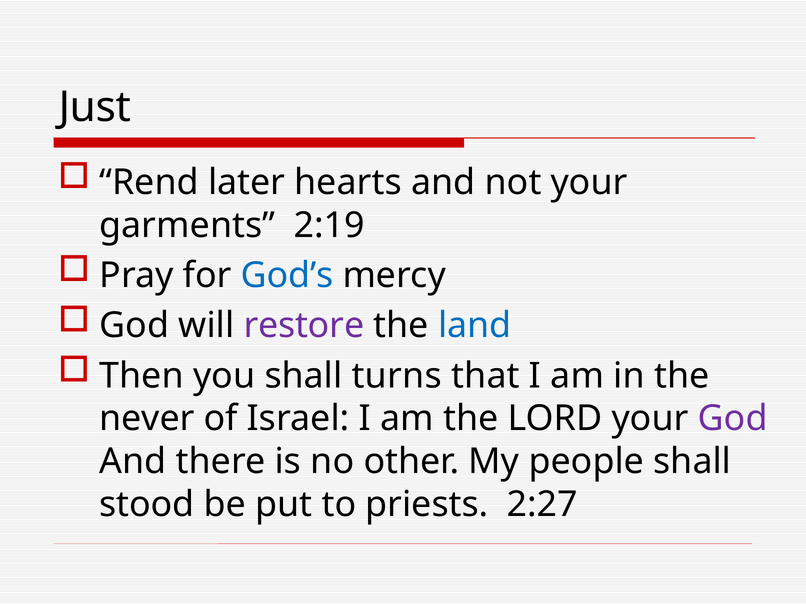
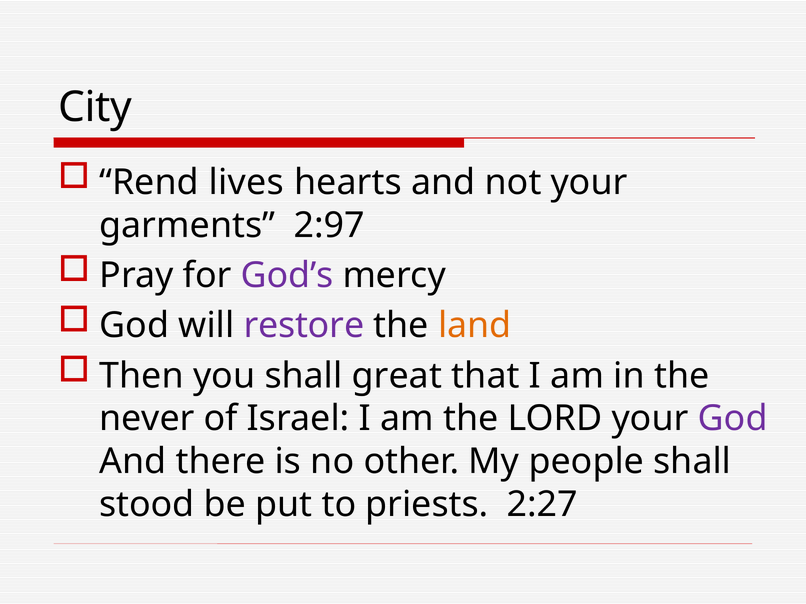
Just: Just -> City
later: later -> lives
2:19: 2:19 -> 2:97
God’s colour: blue -> purple
land colour: blue -> orange
turns: turns -> great
